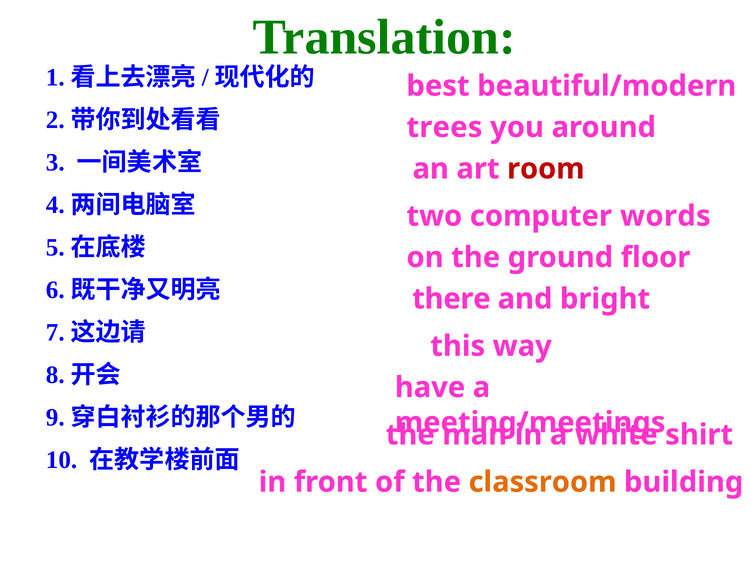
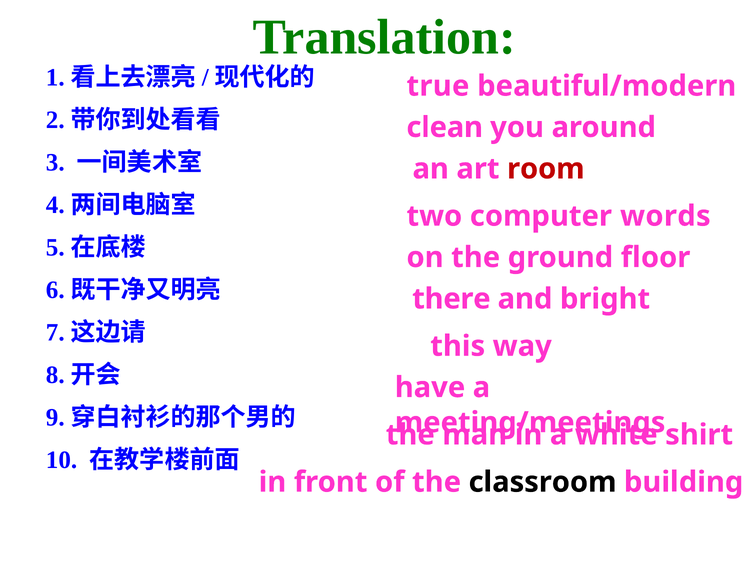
best: best -> true
trees: trees -> clean
classroom colour: orange -> black
